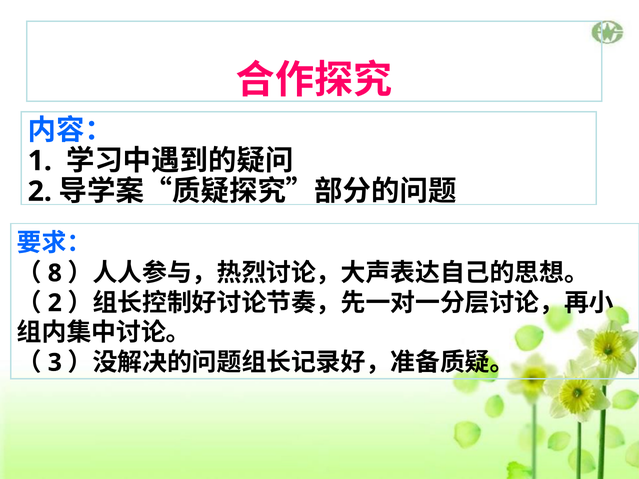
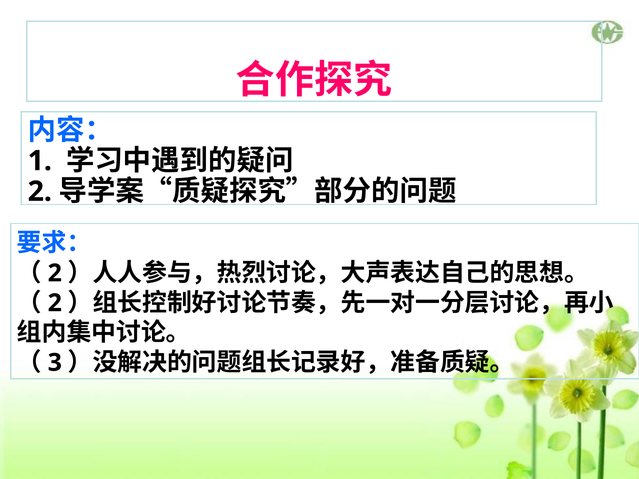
8 at (55, 273): 8 -> 2
